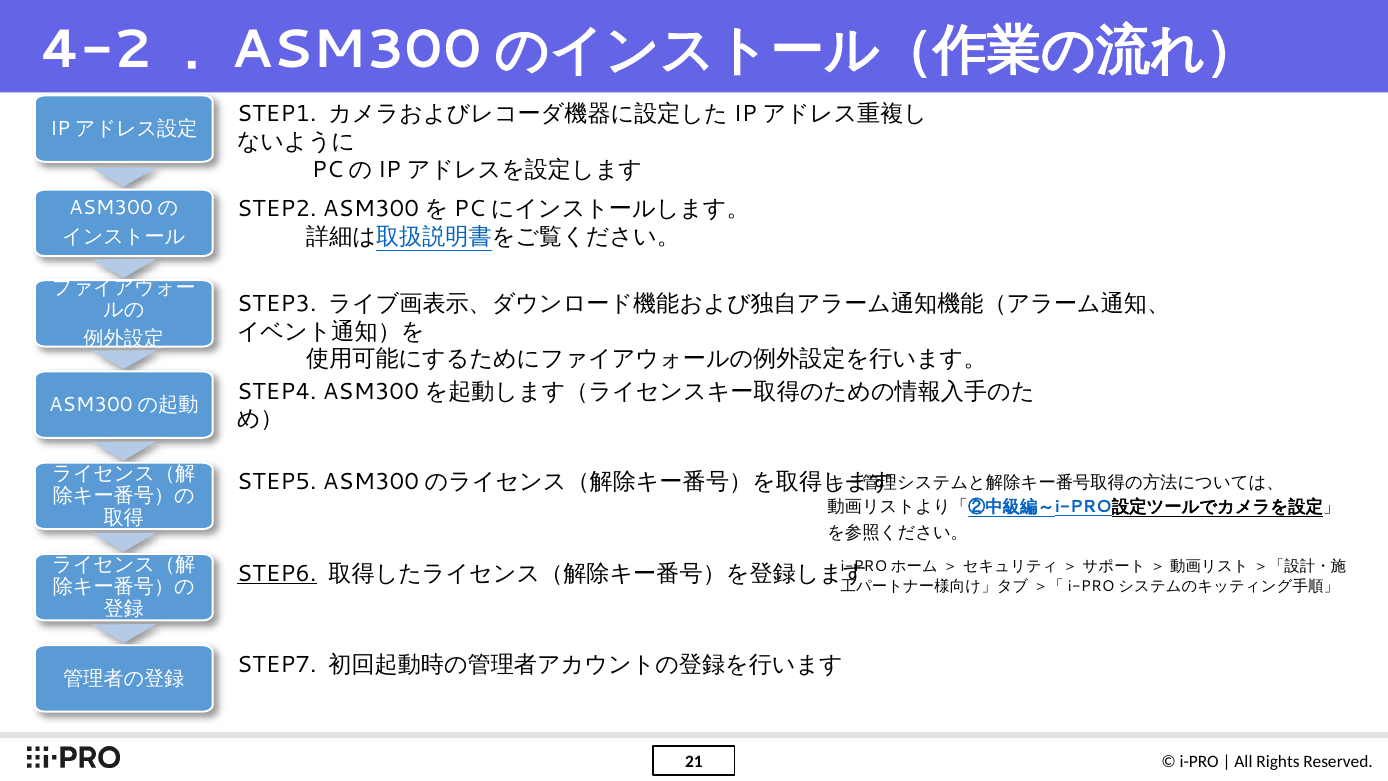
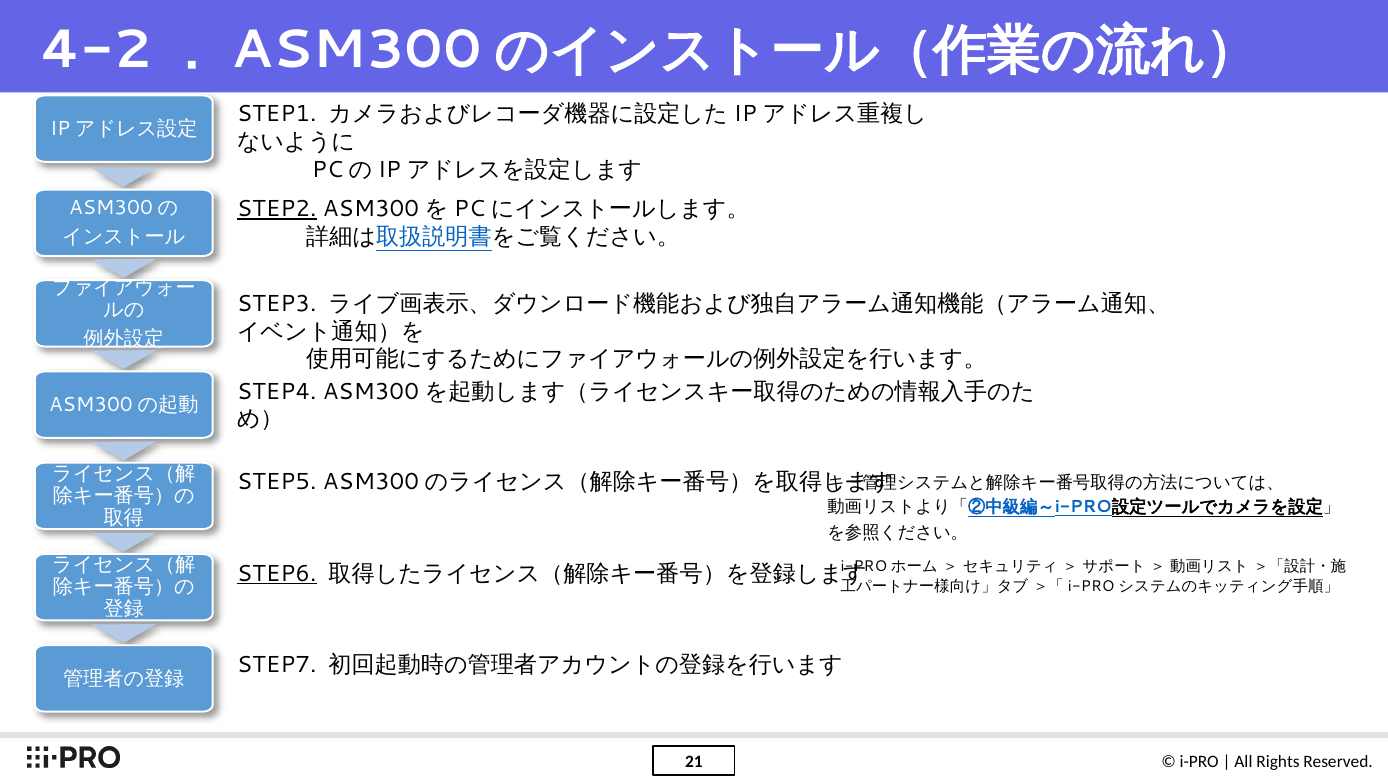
STEP2 underline: none -> present
